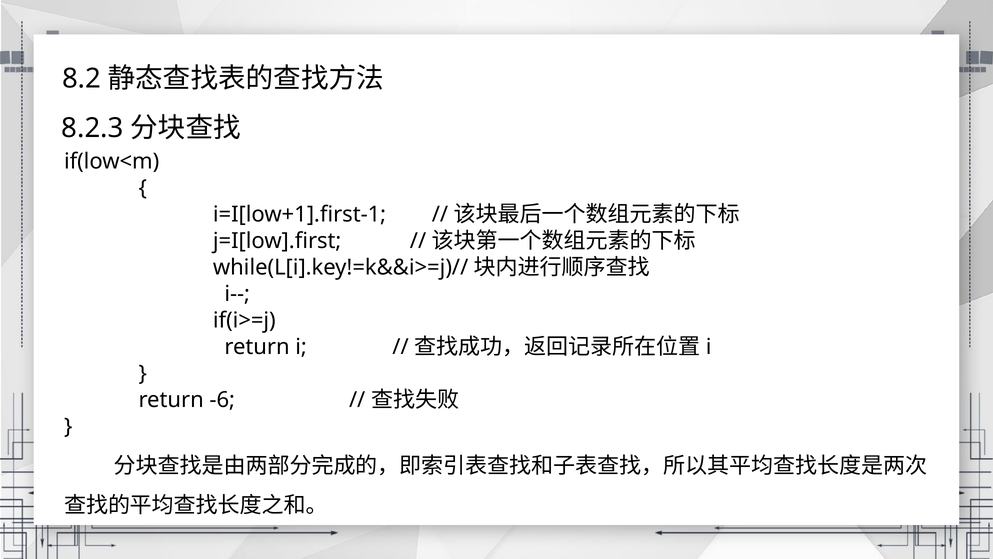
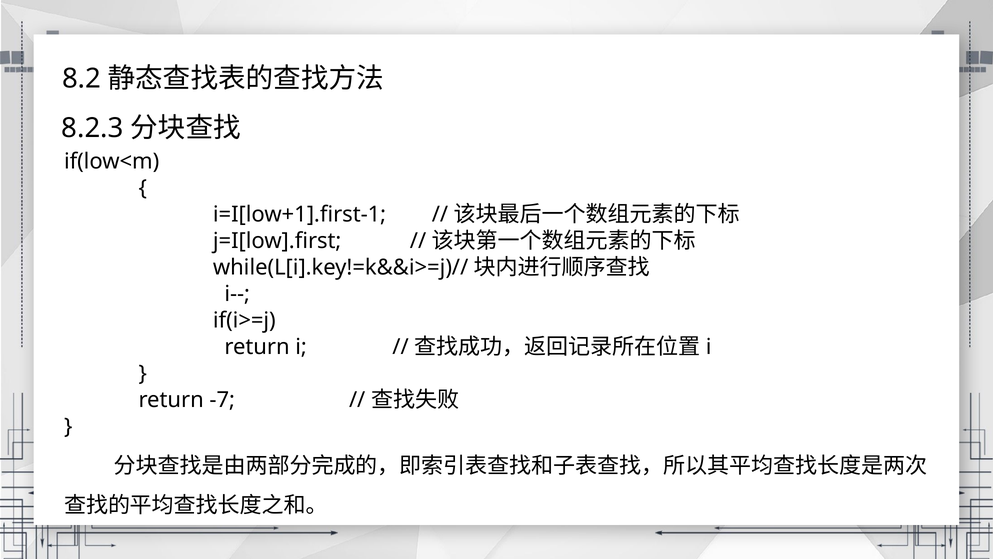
-6: -6 -> -7
